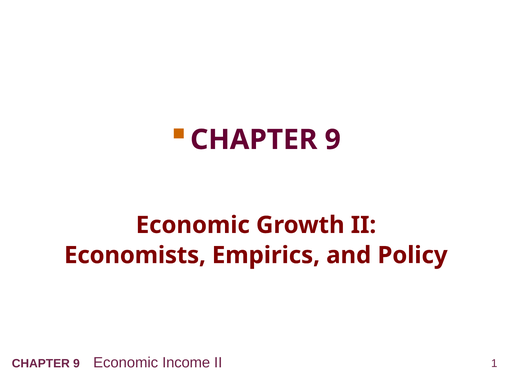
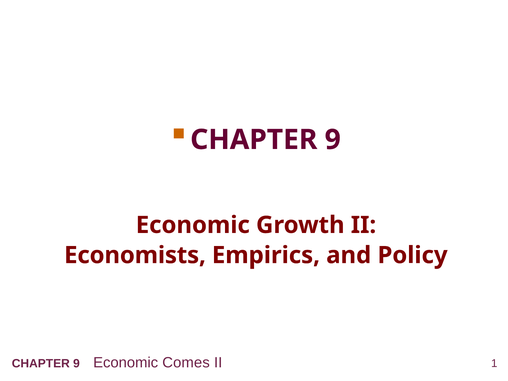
Income: Income -> Comes
